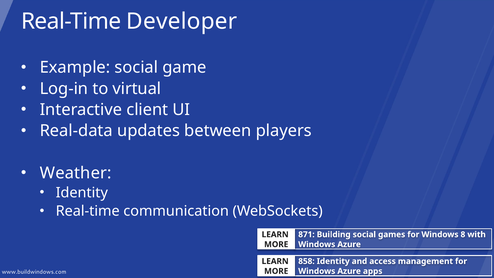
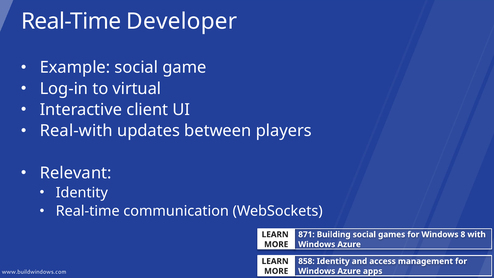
Real-data: Real-data -> Real-with
Weather: Weather -> Relevant
